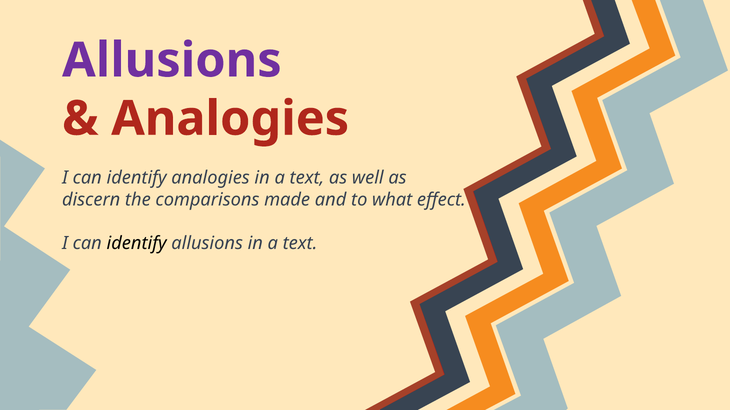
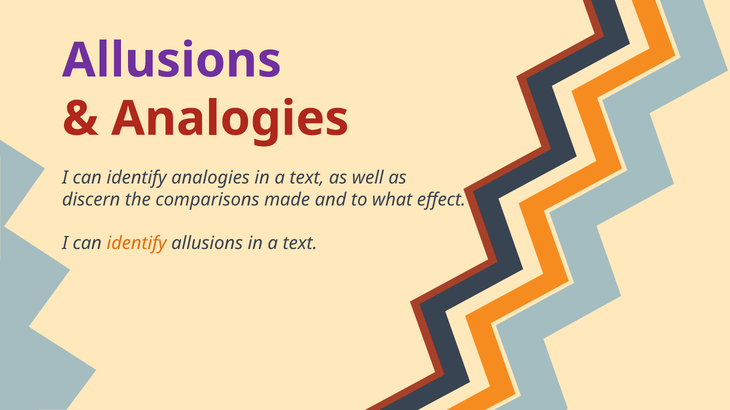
identify at (137, 244) colour: black -> orange
